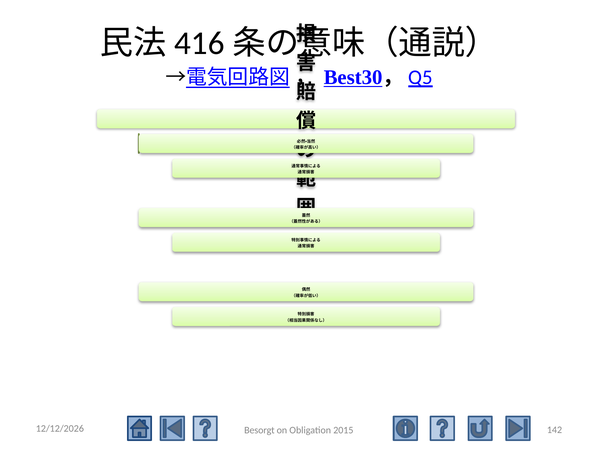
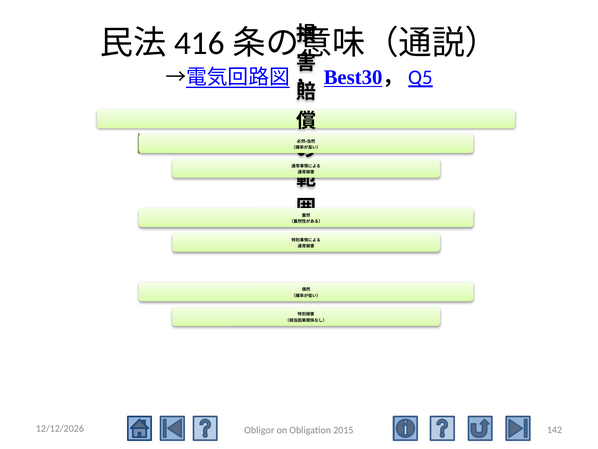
Besorgt: Besorgt -> Obligor
